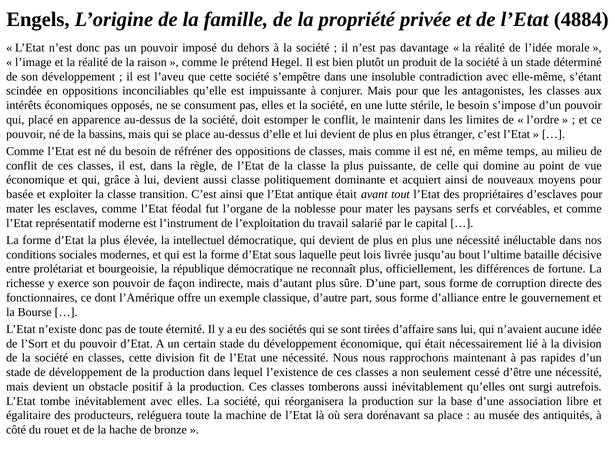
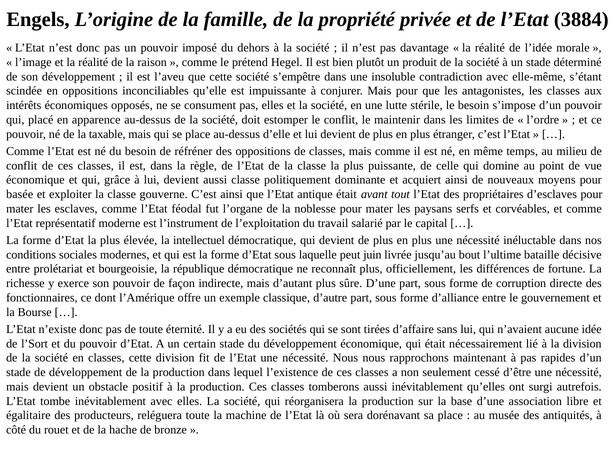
4884: 4884 -> 3884
bassins: bassins -> taxable
transition: transition -> gouverne
lois: lois -> juin
